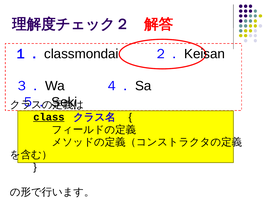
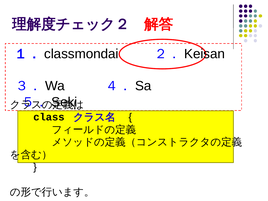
class underline: present -> none
